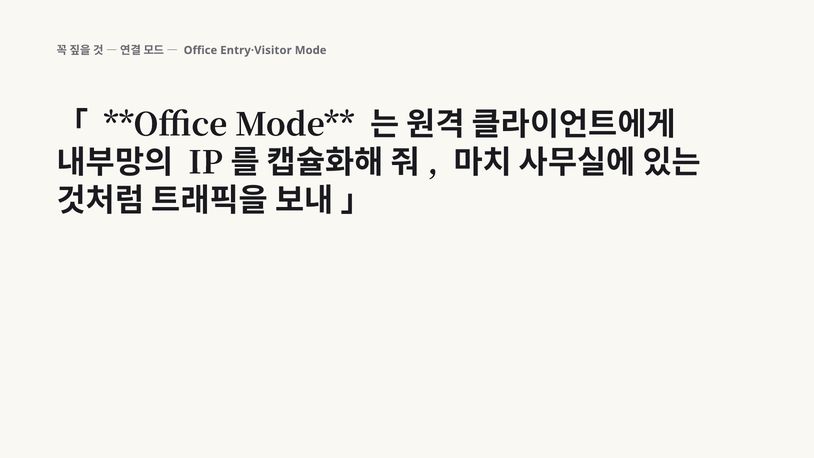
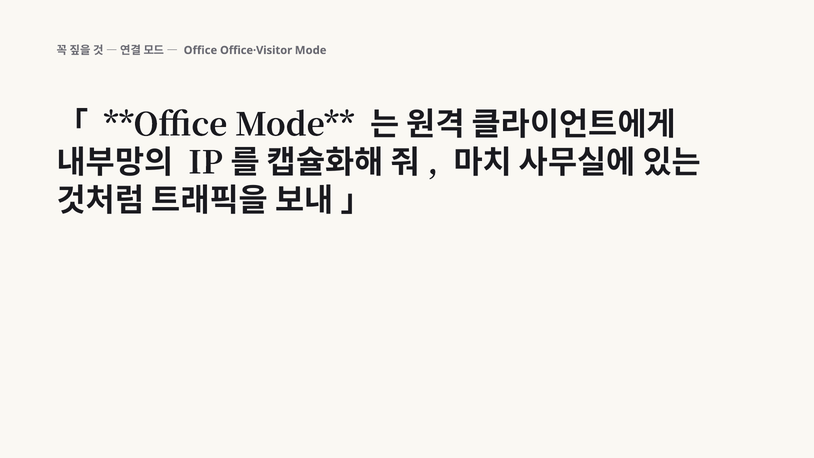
Entry·Visitor: Entry·Visitor -> Office·Visitor
